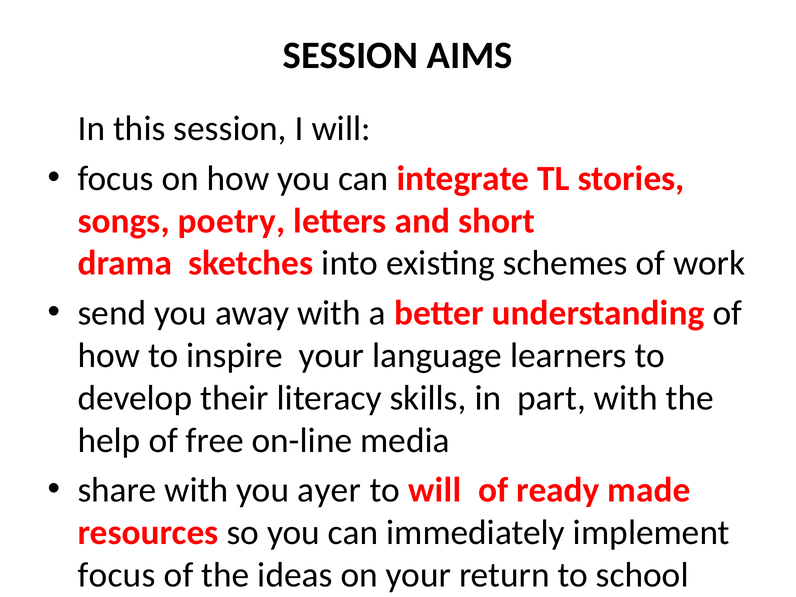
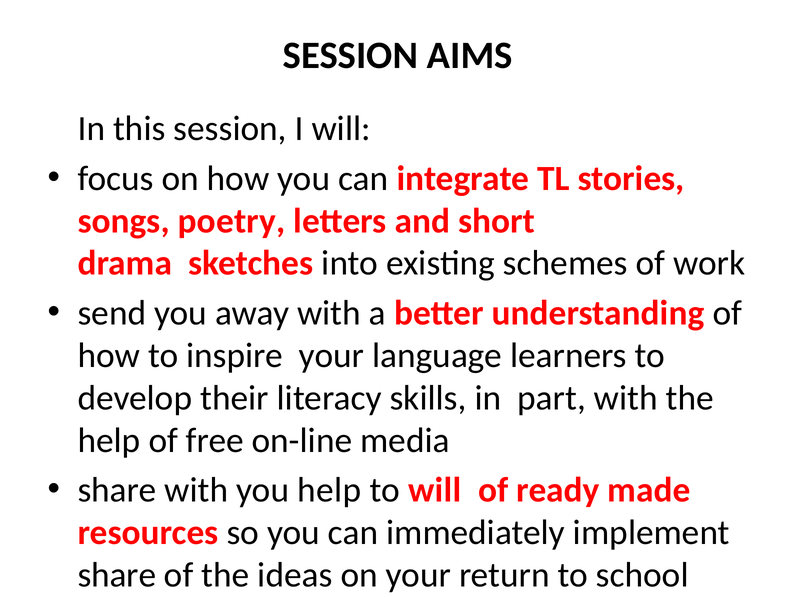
you ayer: ayer -> help
focus at (117, 575): focus -> share
